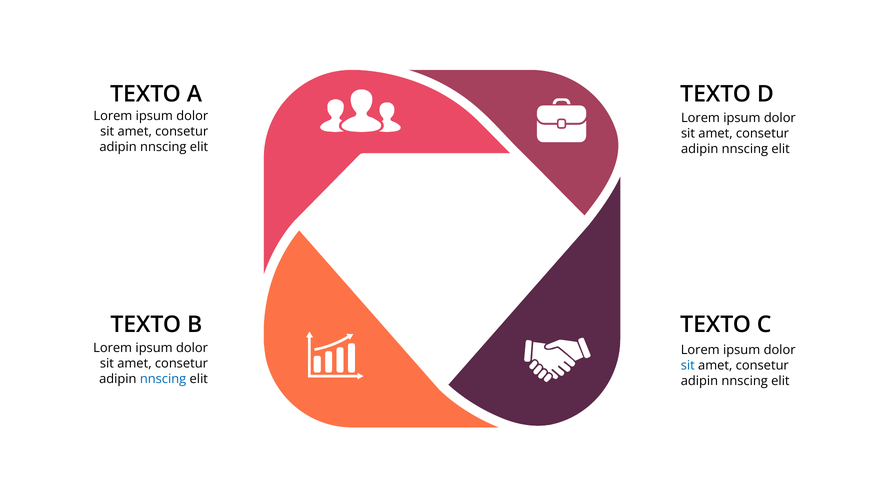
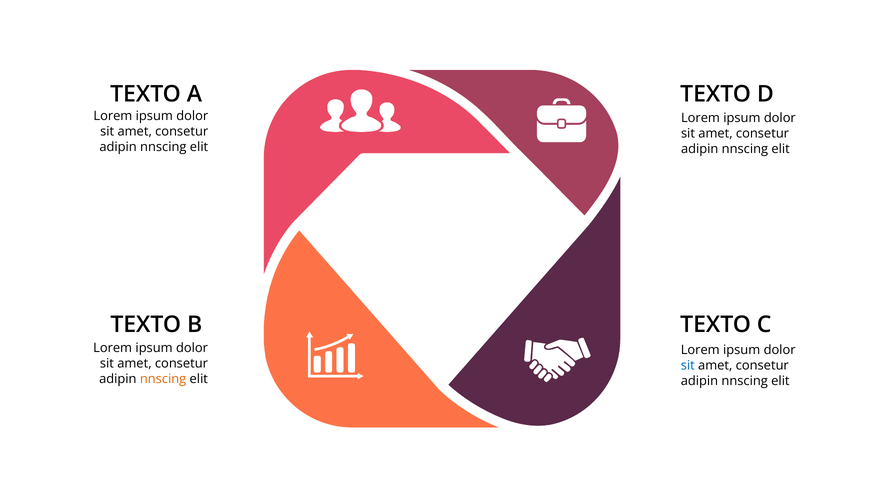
nnscing at (163, 379) colour: blue -> orange
